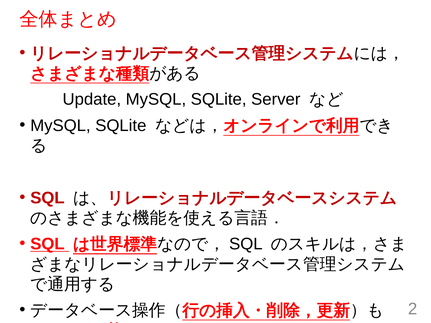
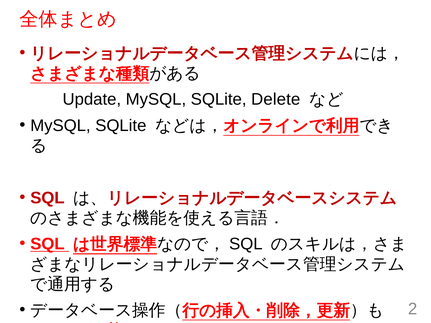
Server: Server -> Delete
